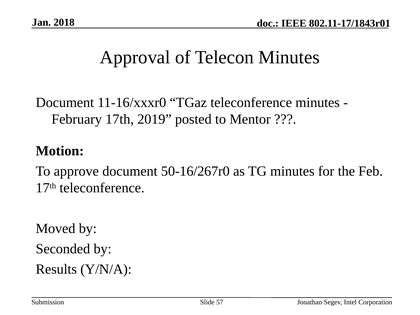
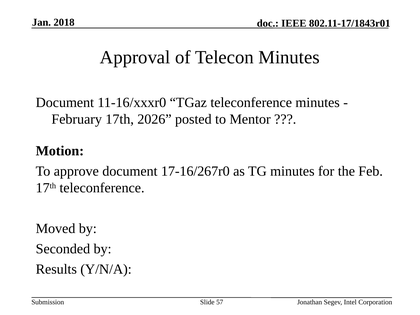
2019: 2019 -> 2026
50-16/267r0: 50-16/267r0 -> 17-16/267r0
